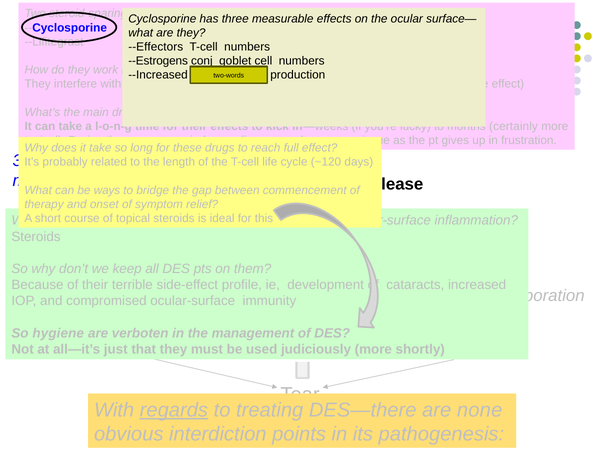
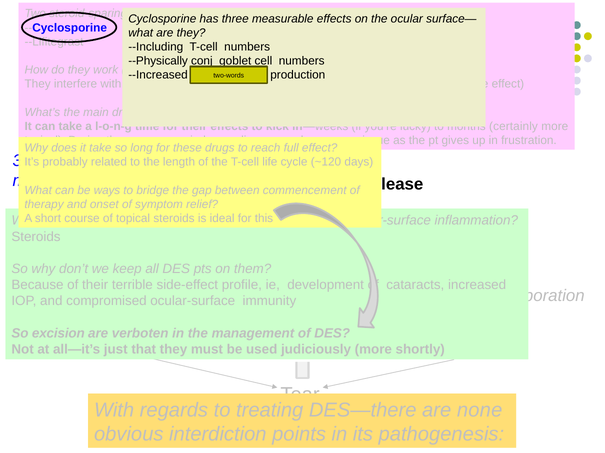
--Effectors: --Effectors -> --Including
--Estrogens: --Estrogens -> --Physically
hygiene: hygiene -> excision
regards underline: present -> none
